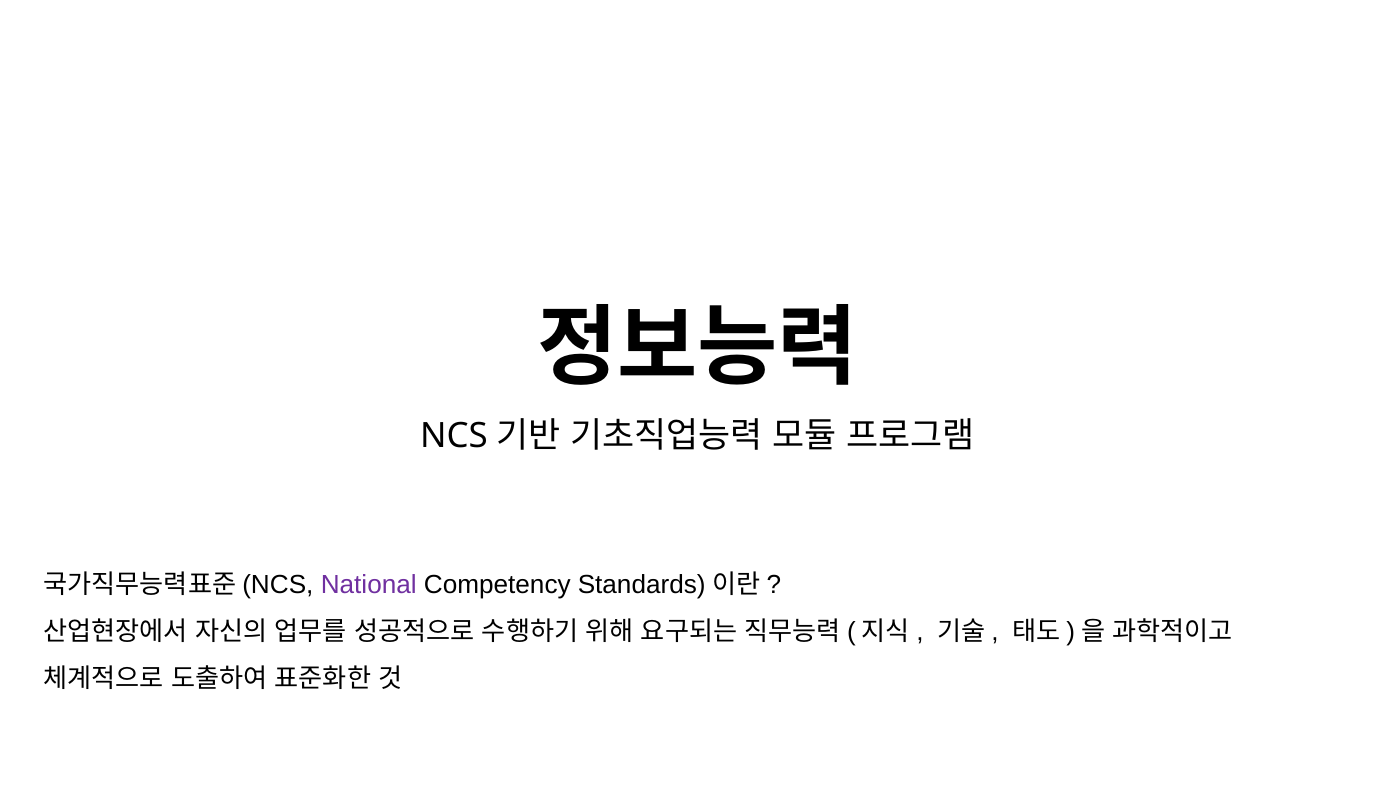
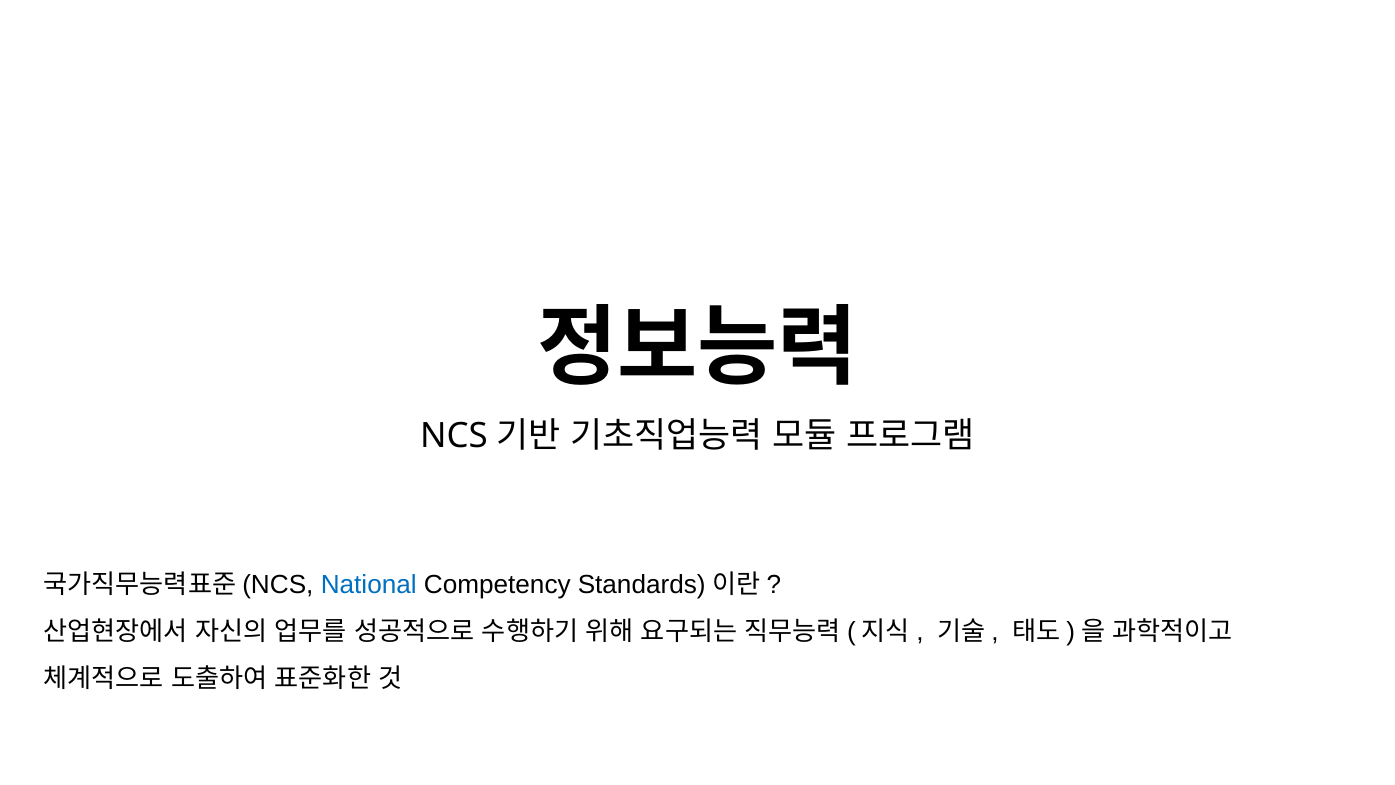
National colour: purple -> blue
